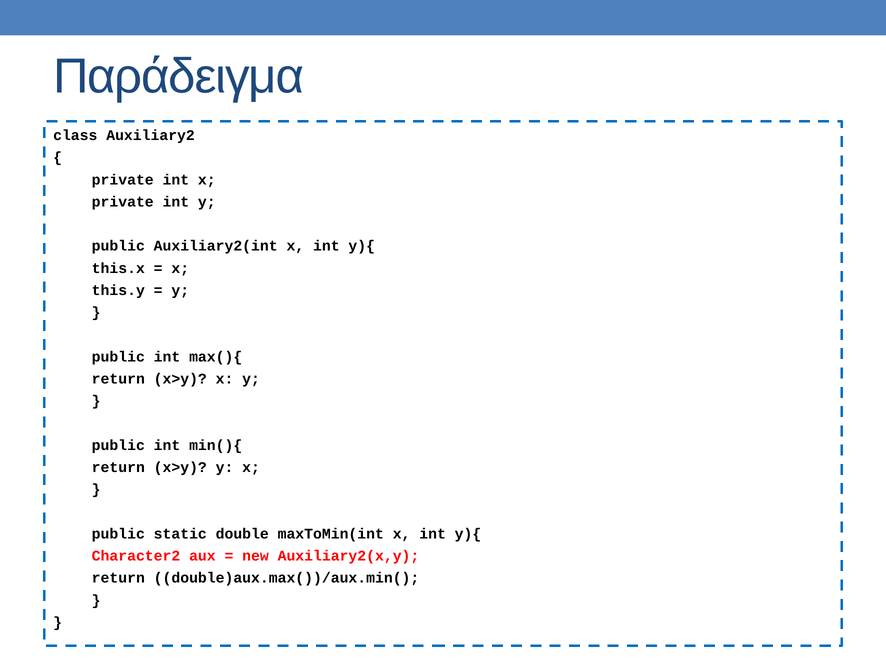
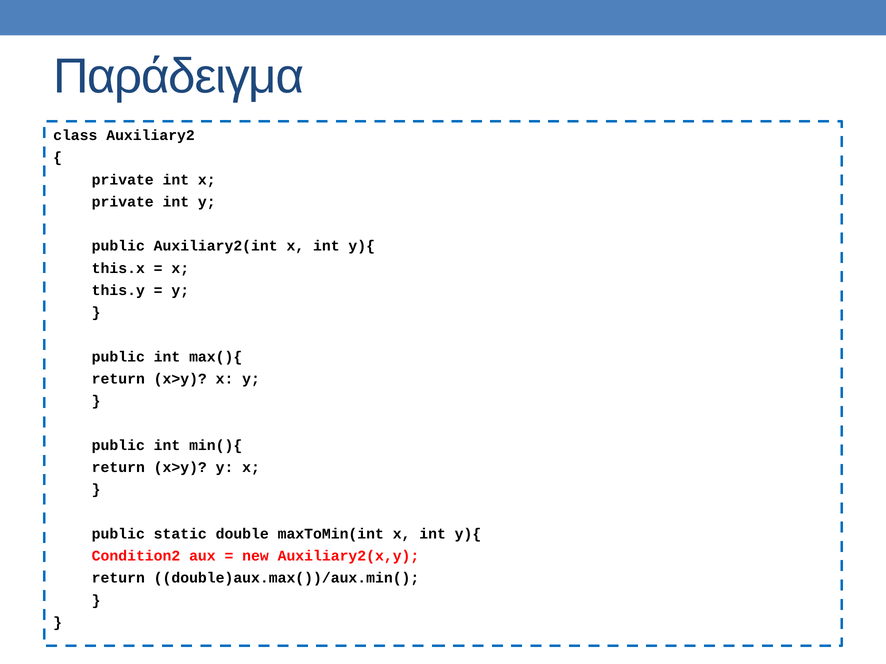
Character2: Character2 -> Condition2
